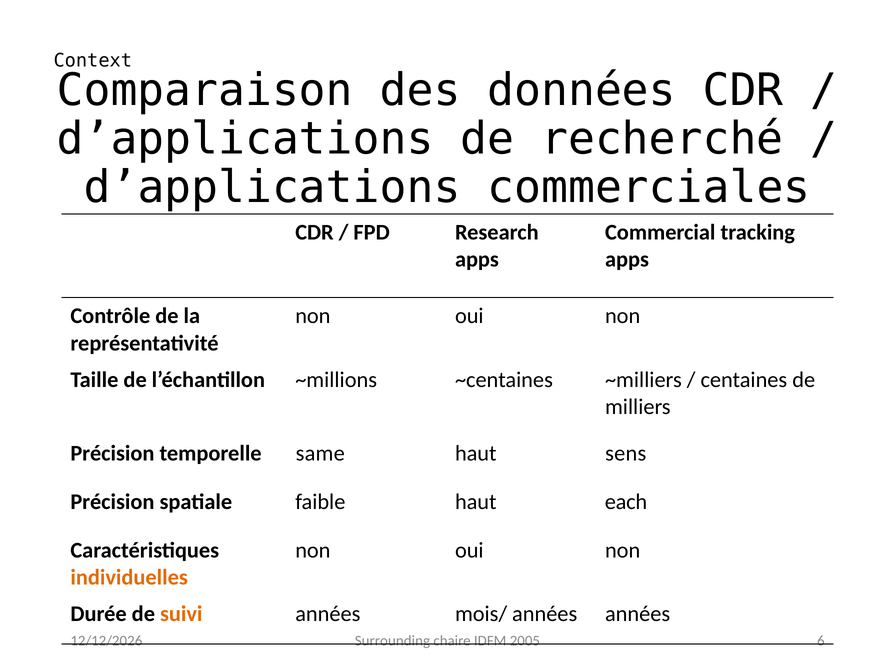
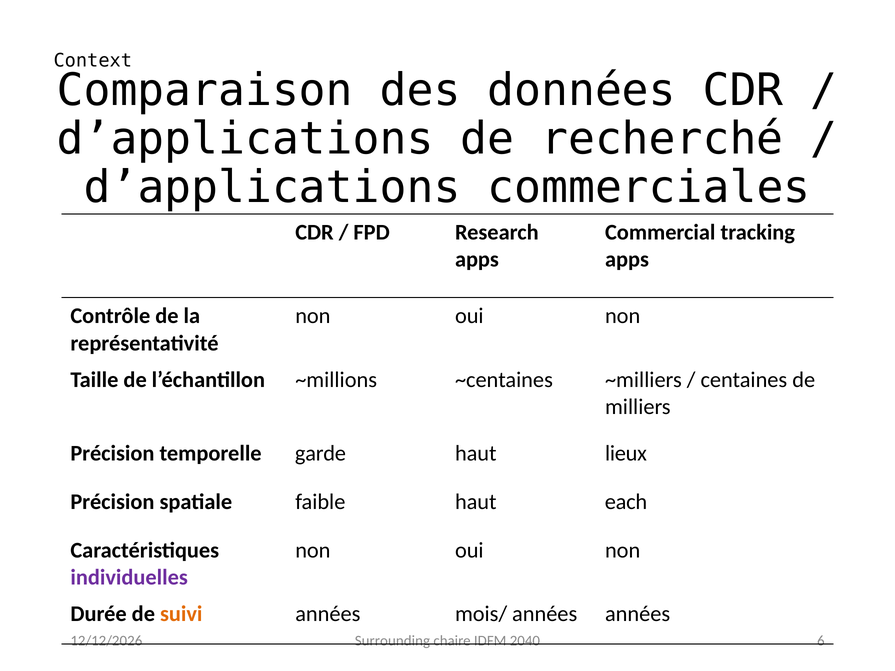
same: same -> garde
sens: sens -> lieux
individuelles colour: orange -> purple
2005: 2005 -> 2040
